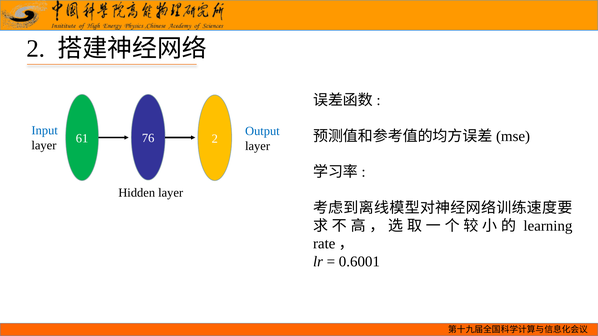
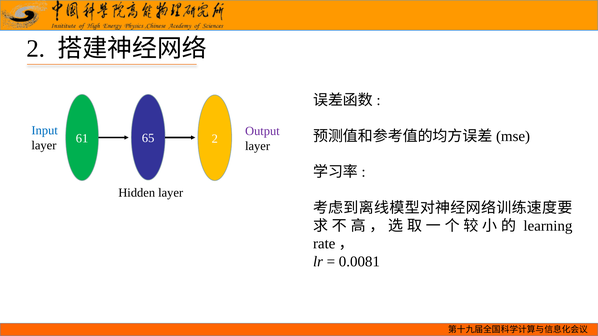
Output colour: blue -> purple
76: 76 -> 65
0.6001: 0.6001 -> 0.0081
